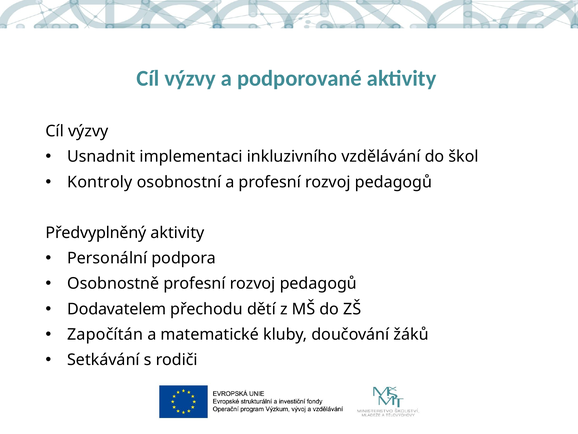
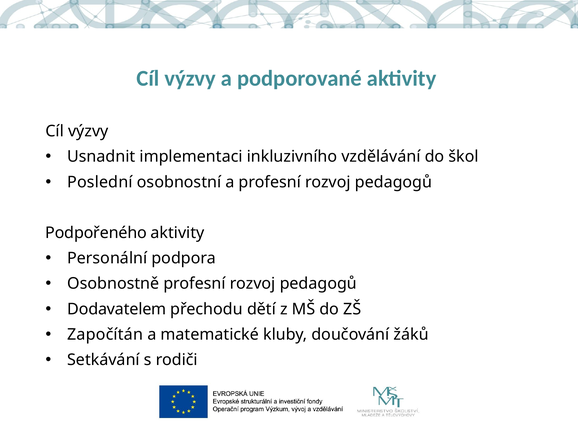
Kontroly: Kontroly -> Poslední
Předvyplněný: Předvyplněný -> Podpořeného
